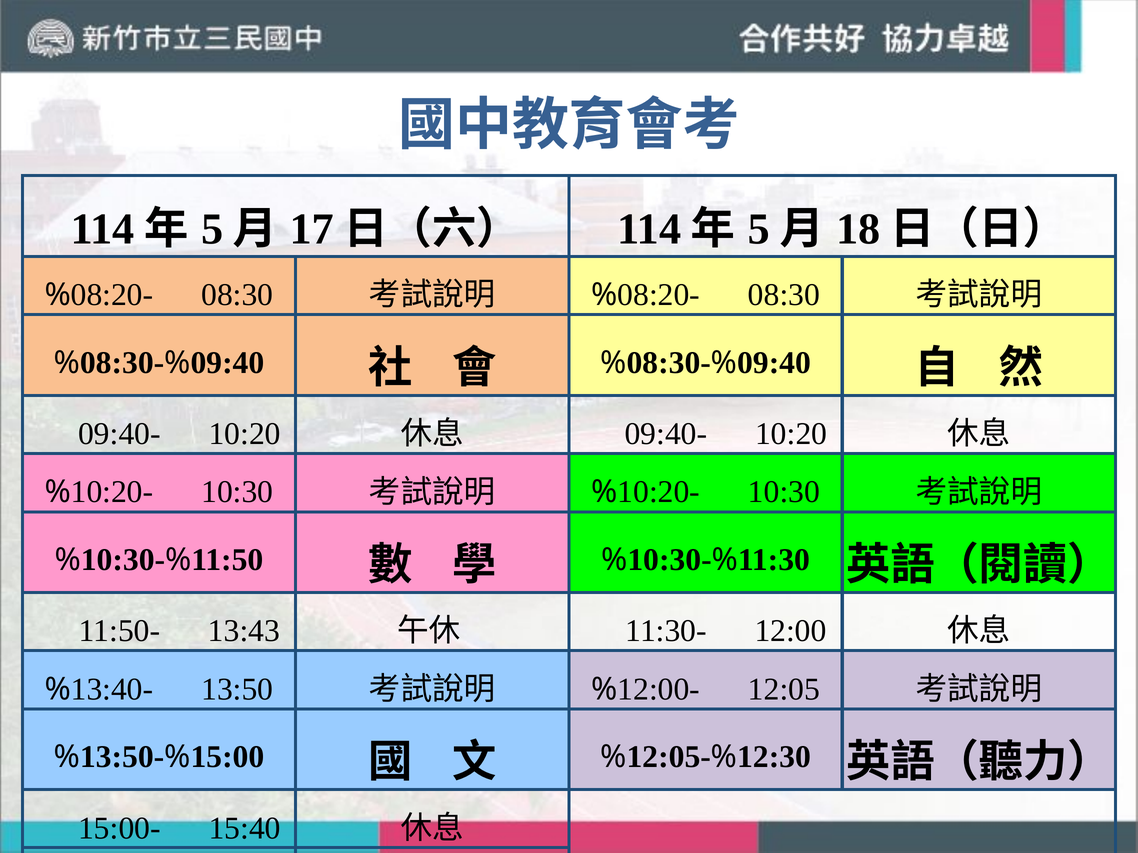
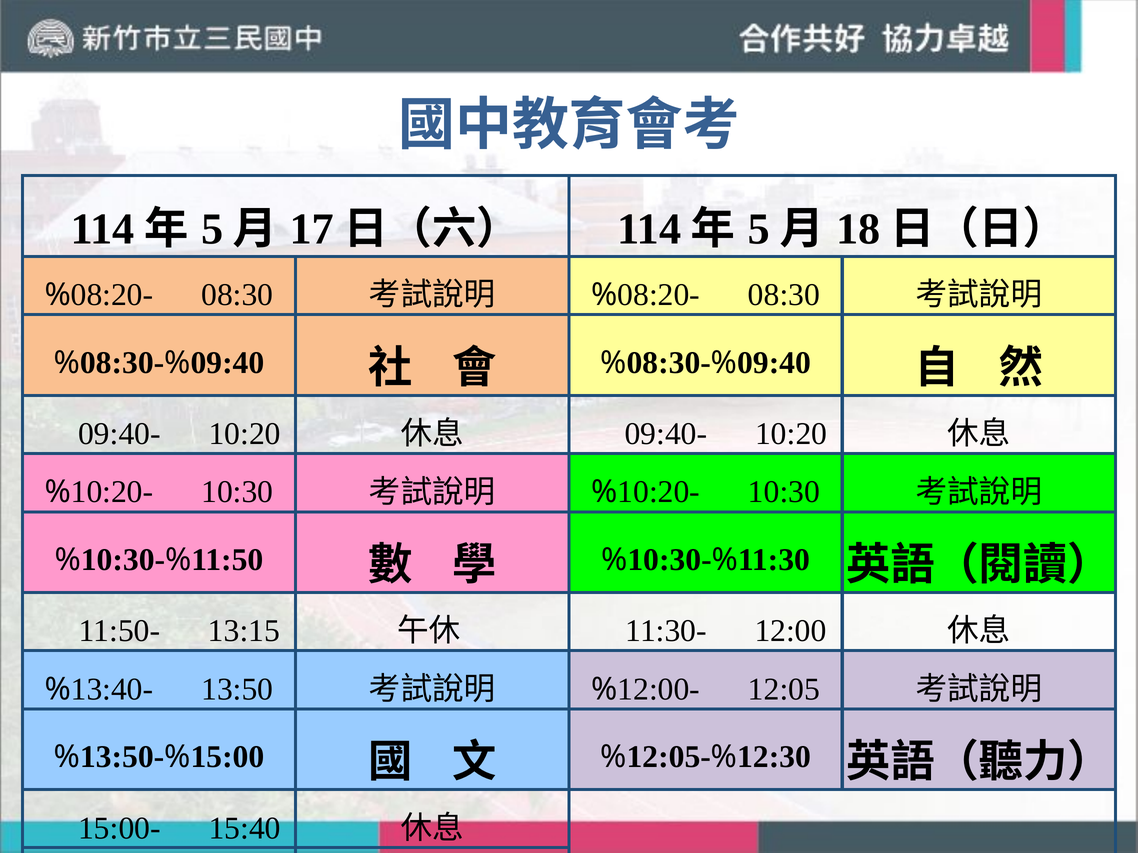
13:43: 13:43 -> 13:15
